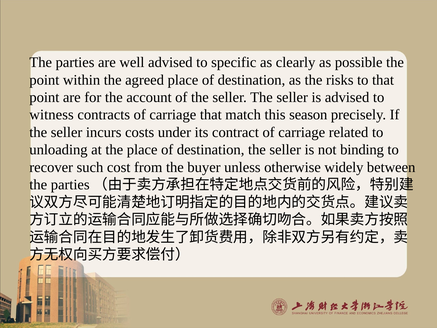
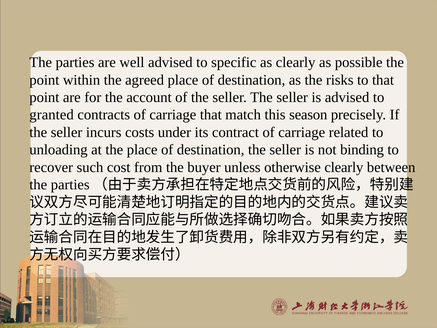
witness: witness -> granted
otherwise widely: widely -> clearly
